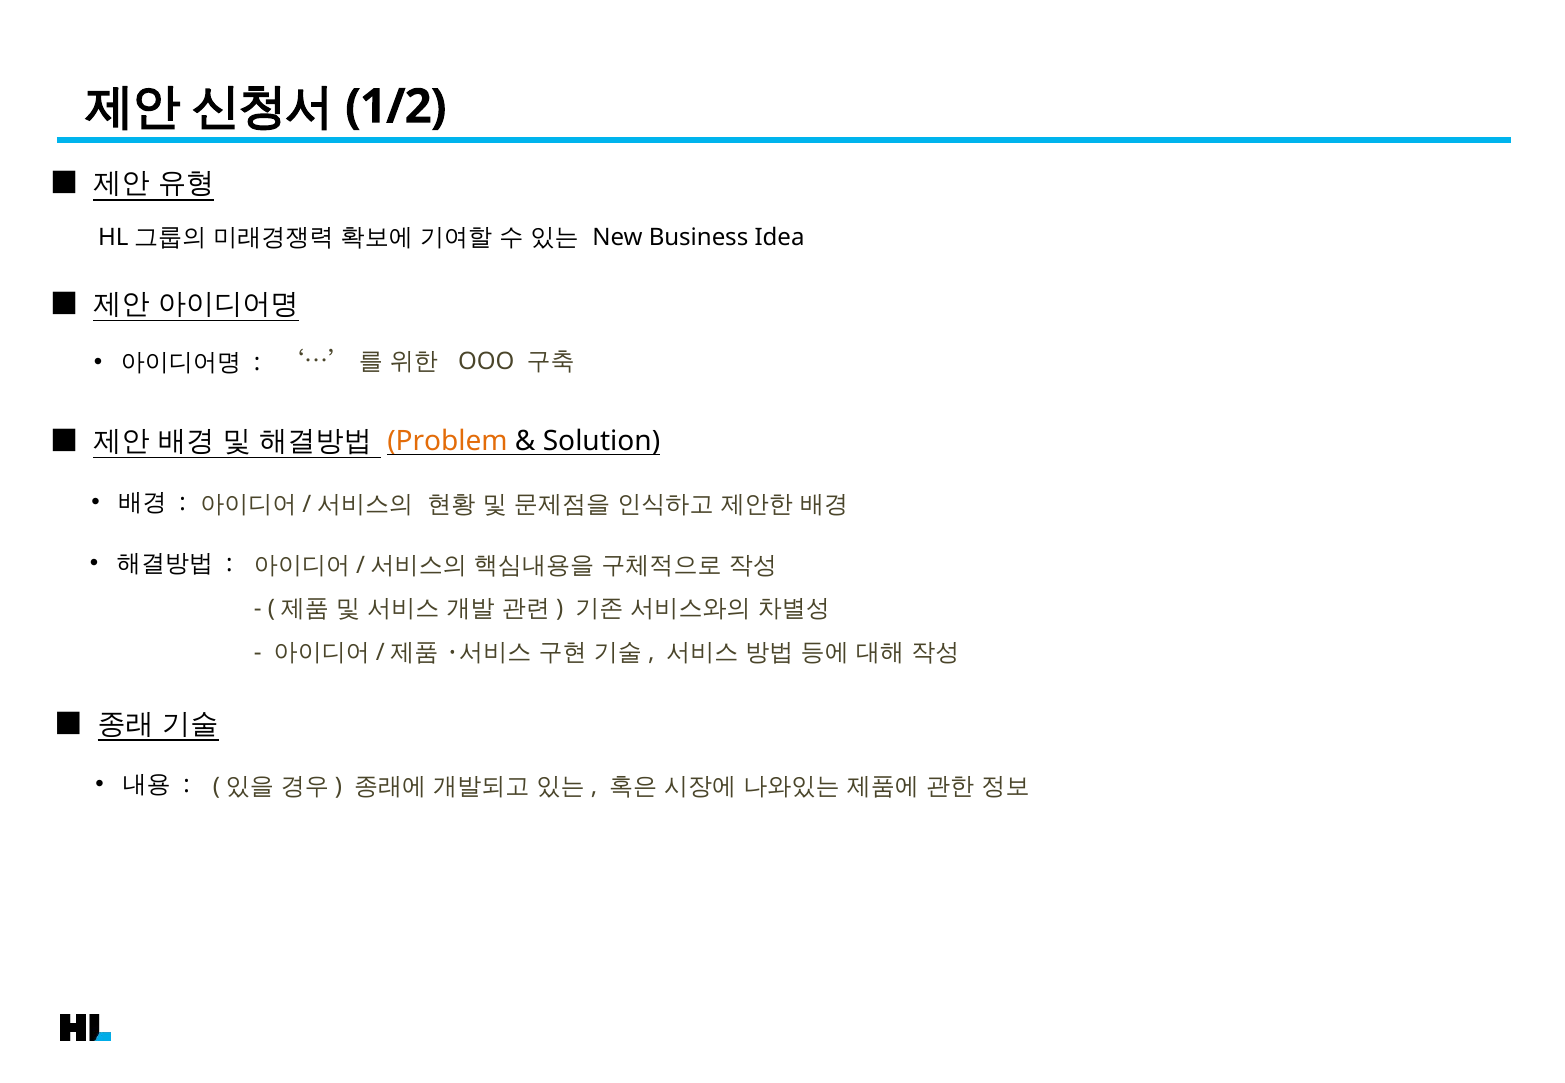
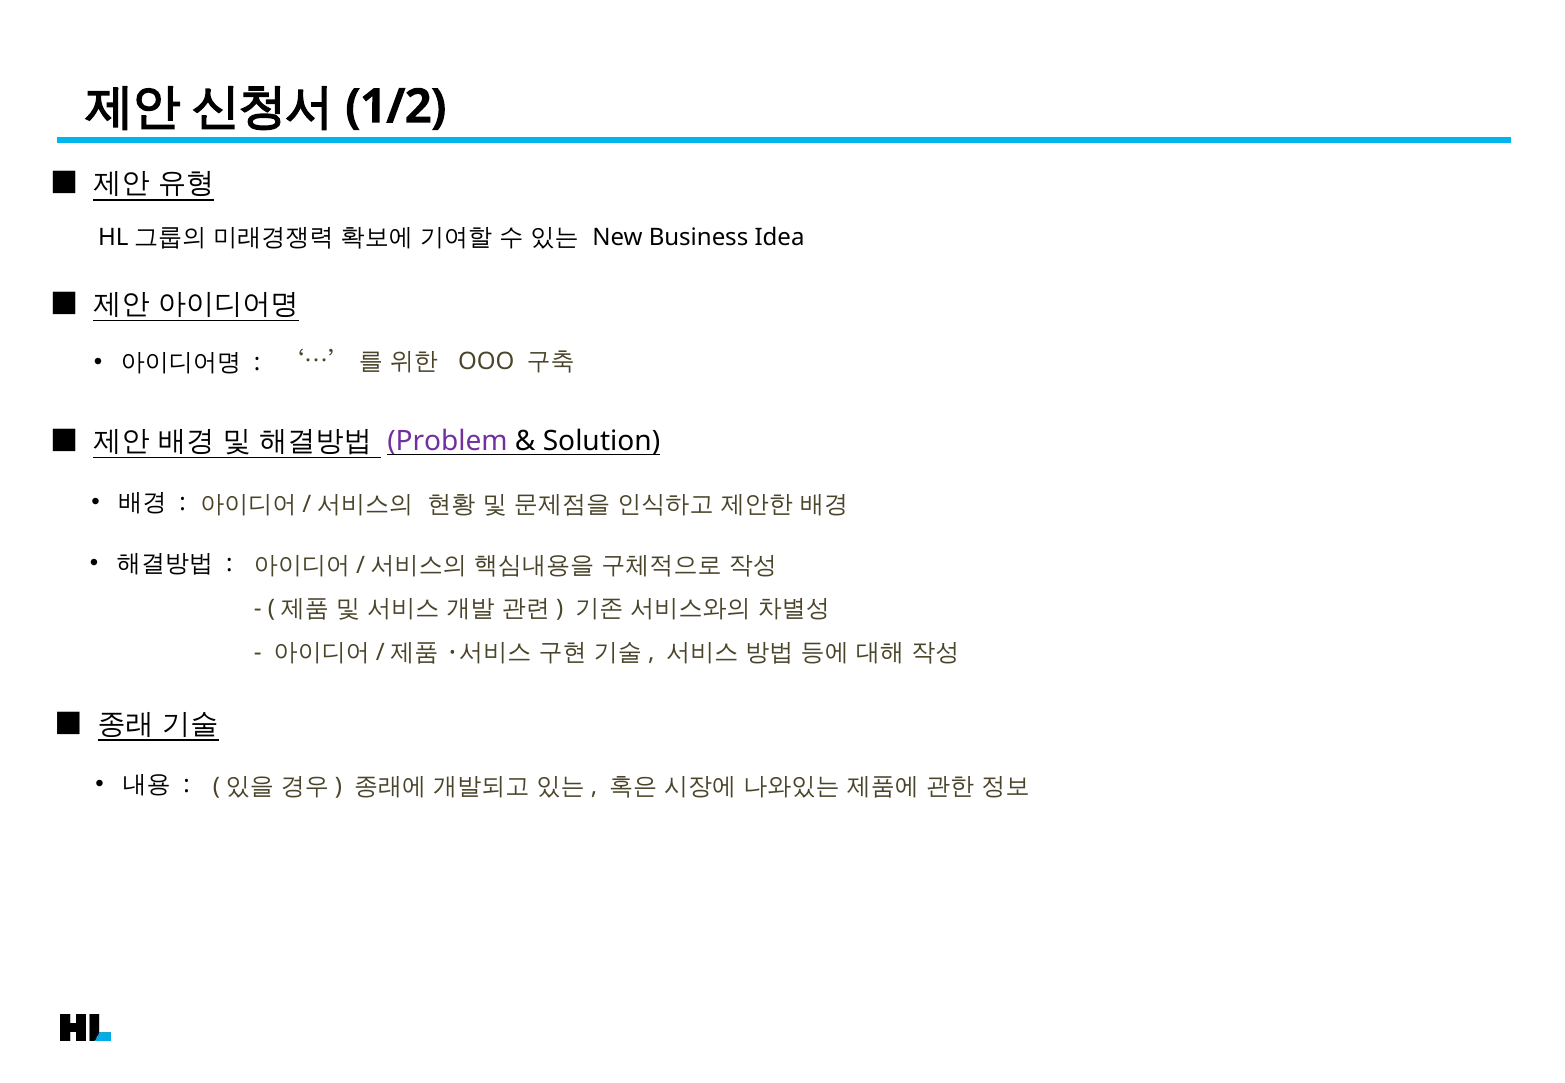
Problem colour: orange -> purple
